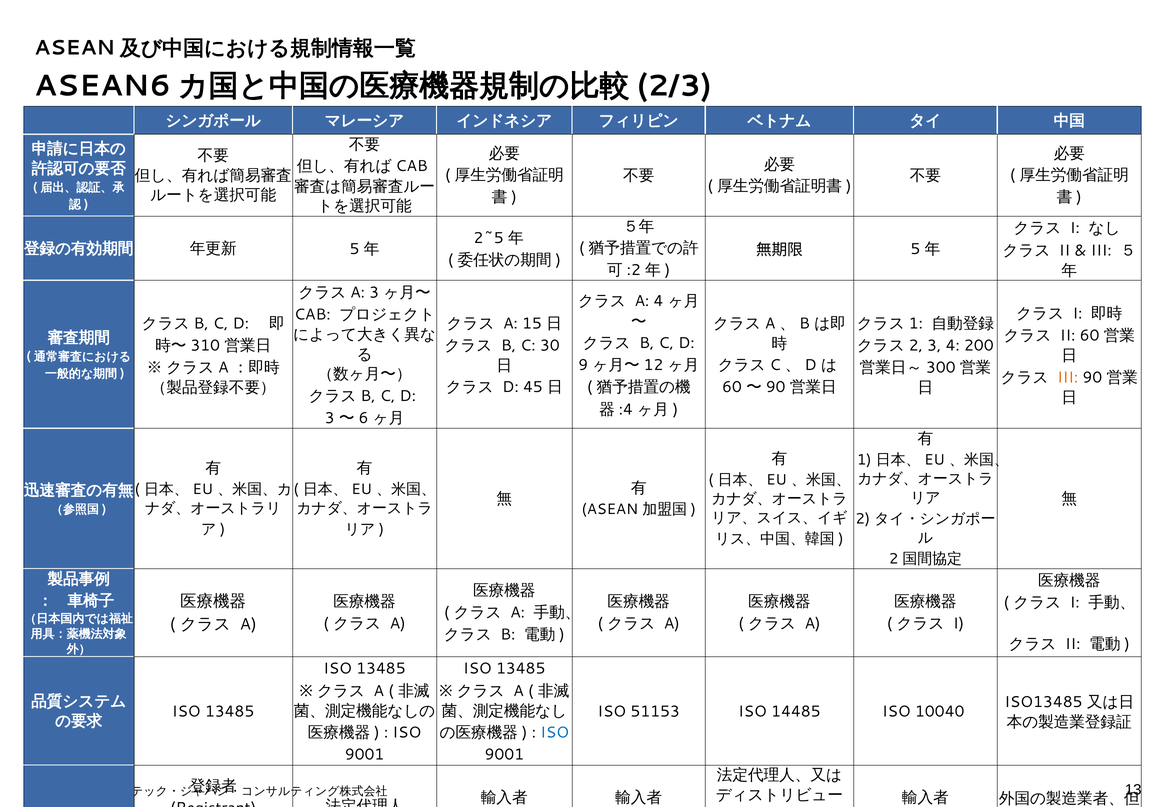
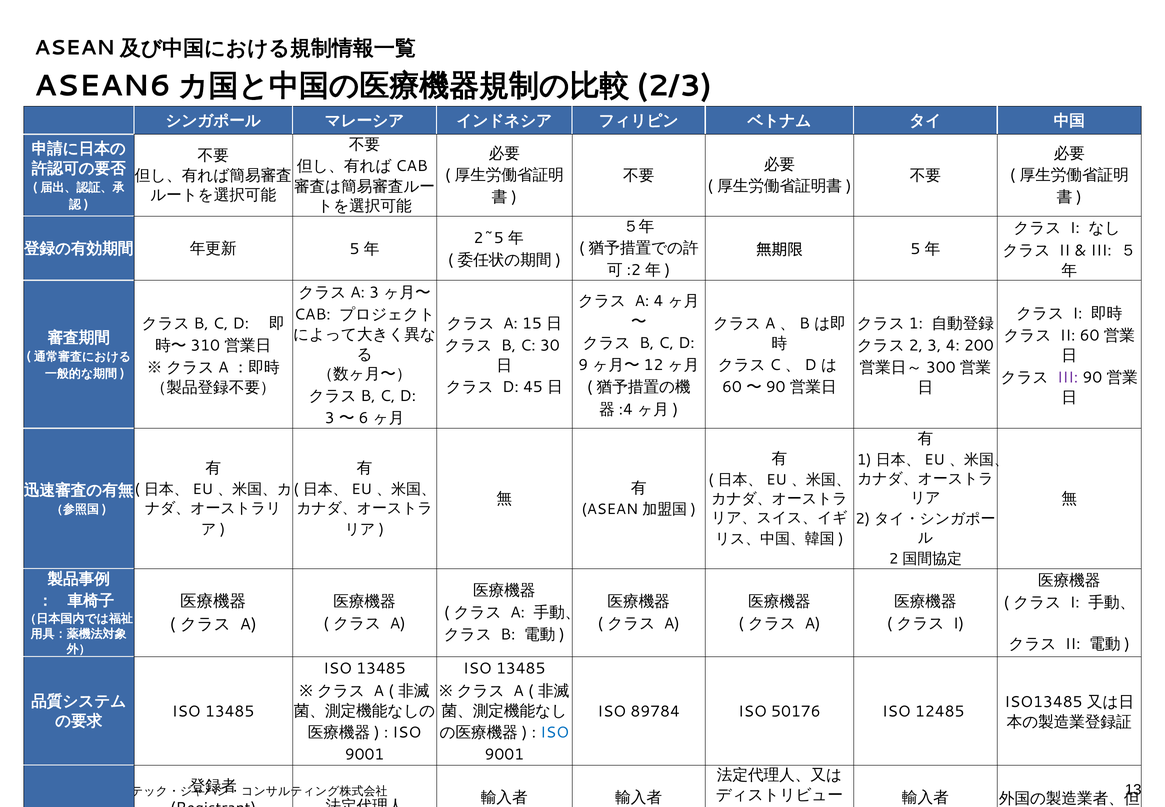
III at (1068, 377) colour: orange -> purple
51153: 51153 -> 89784
14485: 14485 -> 50176
10040: 10040 -> 12485
